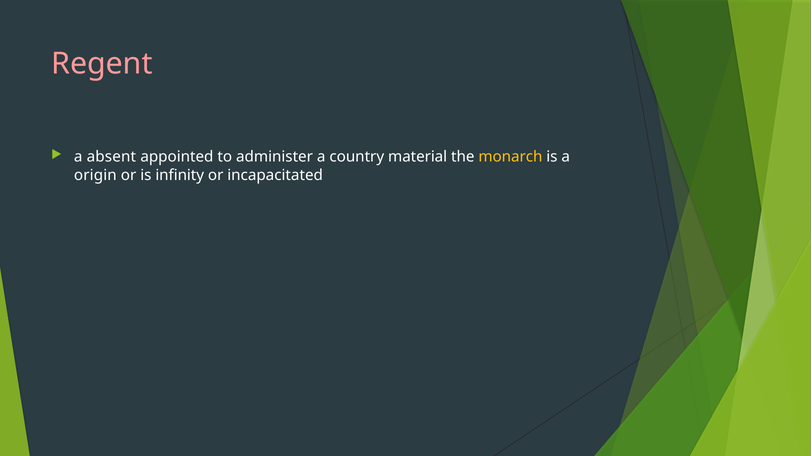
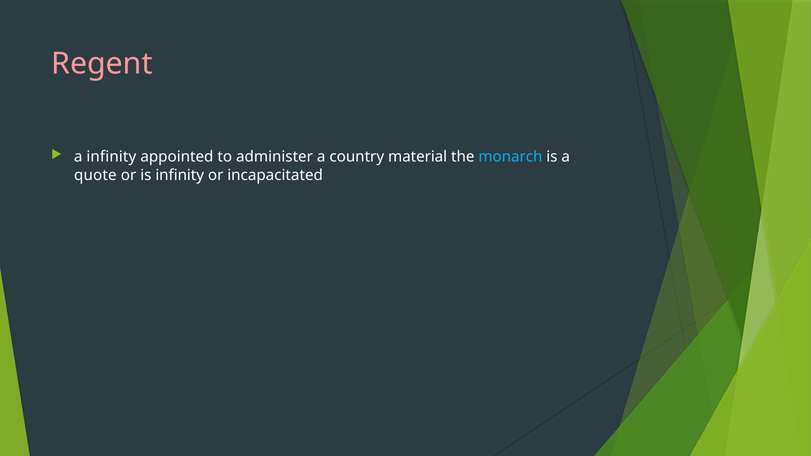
a absent: absent -> infinity
monarch colour: yellow -> light blue
origin: origin -> quote
